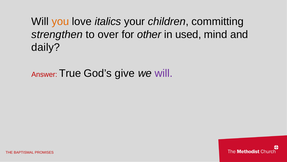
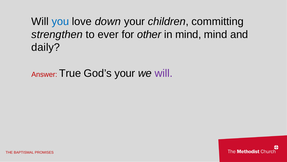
you colour: orange -> blue
italics: italics -> down
over: over -> ever
in used: used -> mind
God’s give: give -> your
